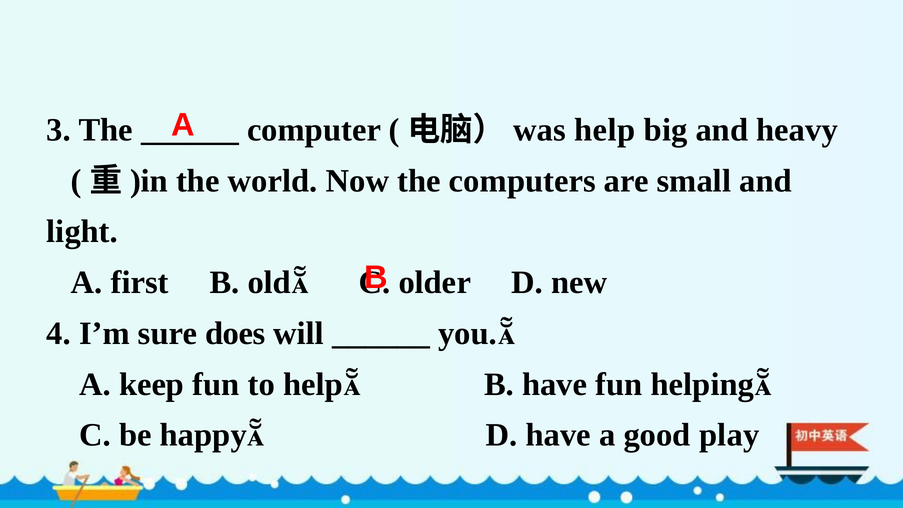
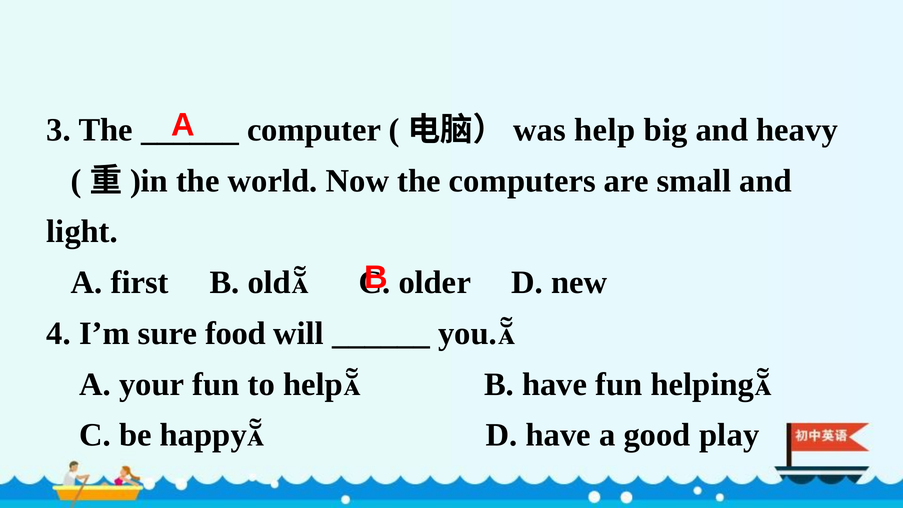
does: does -> food
keep: keep -> your
